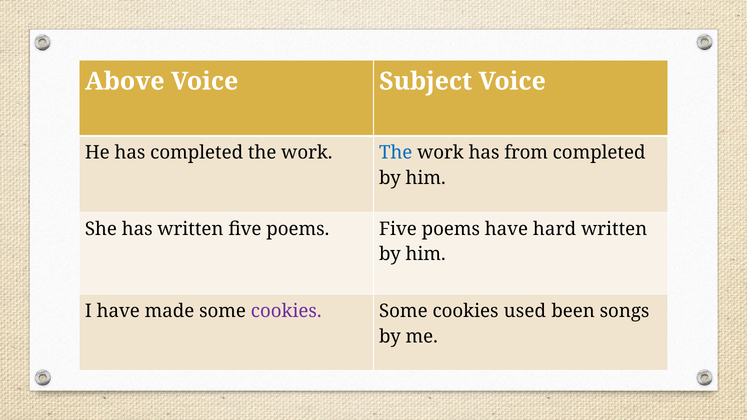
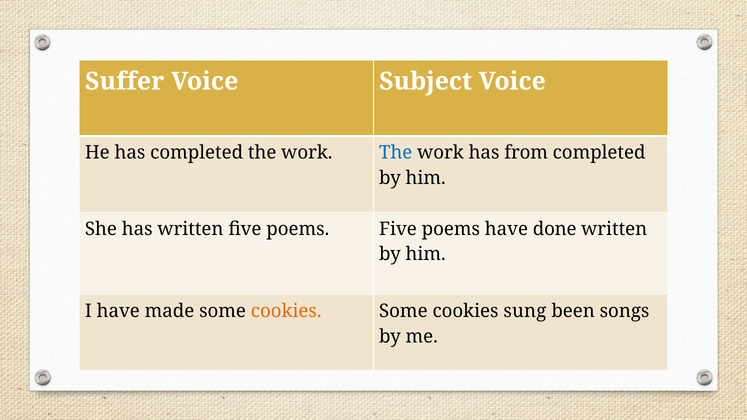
Above: Above -> Suffer
hard: hard -> done
cookies at (286, 311) colour: purple -> orange
used: used -> sung
